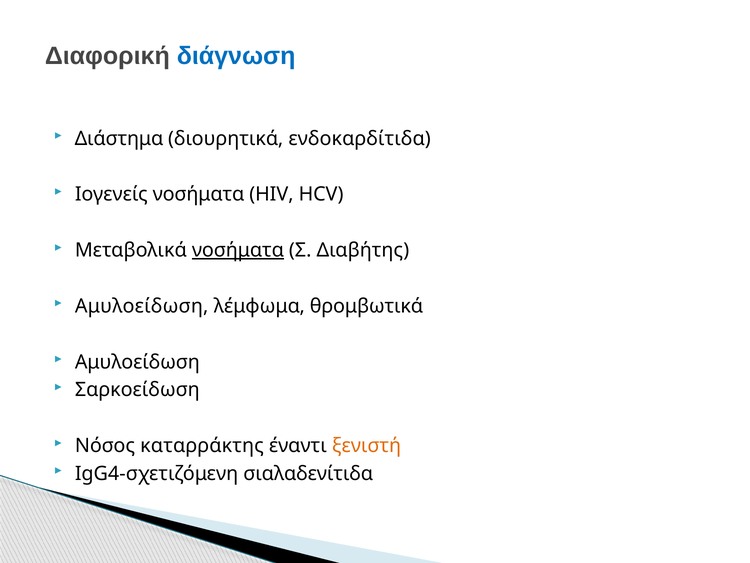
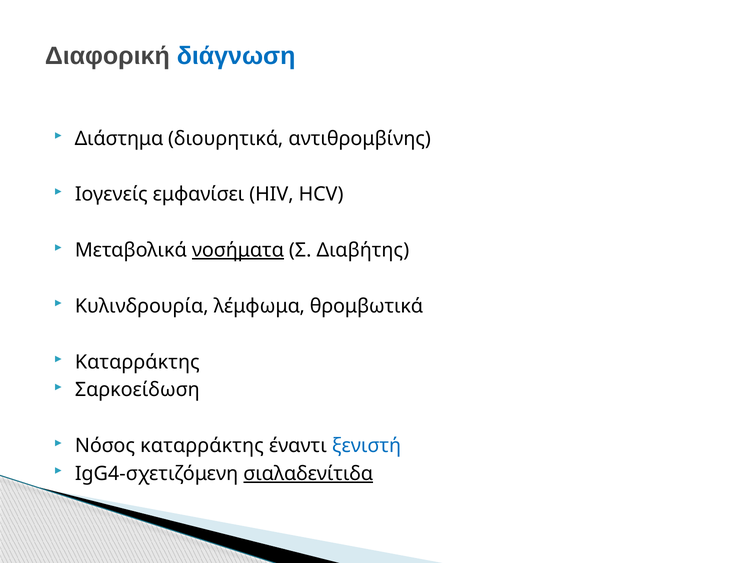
ενδοκαρδίτιδα: ενδοκαρδίτιδα -> αντιθρομβίνης
Ιογενείς νοσήματα: νοσήματα -> εμφανίσει
Αμυλοείδωση at (142, 306): Αμυλοείδωση -> Κυλινδρουρία
Αμυλοείδωση at (137, 362): Αμυλοείδωση -> Καταρράκτης
ξενιστή colour: orange -> blue
σιαλαδενίτιδα underline: none -> present
